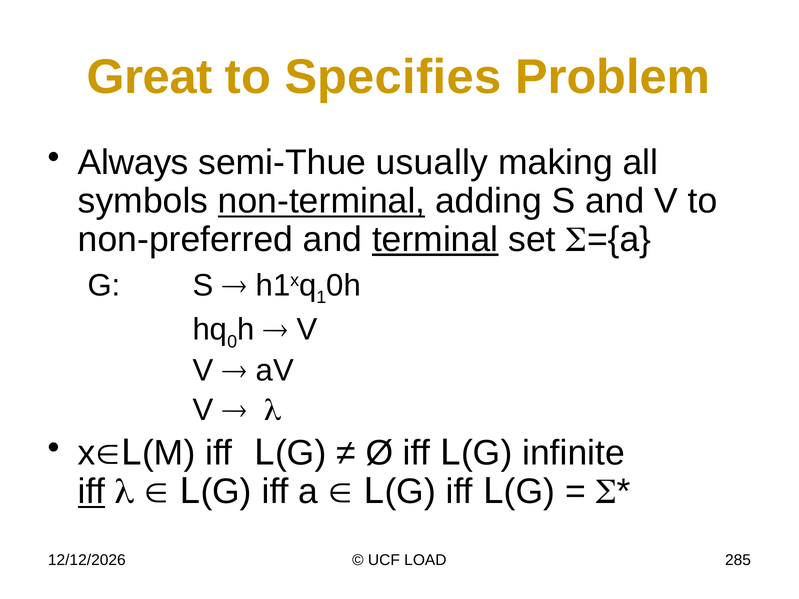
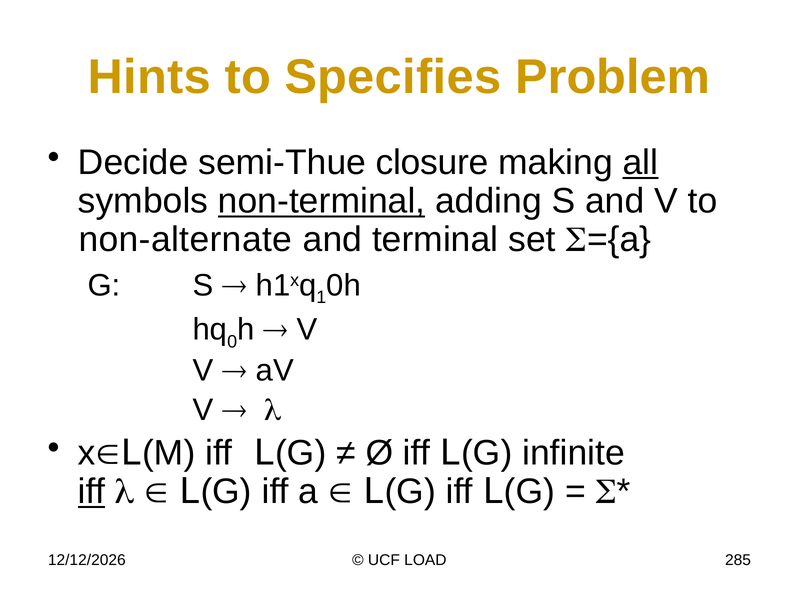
Great: Great -> Hints
Always: Always -> Decide
usually: usually -> closure
all underline: none -> present
non-preferred: non-preferred -> non-alternate
terminal underline: present -> none
